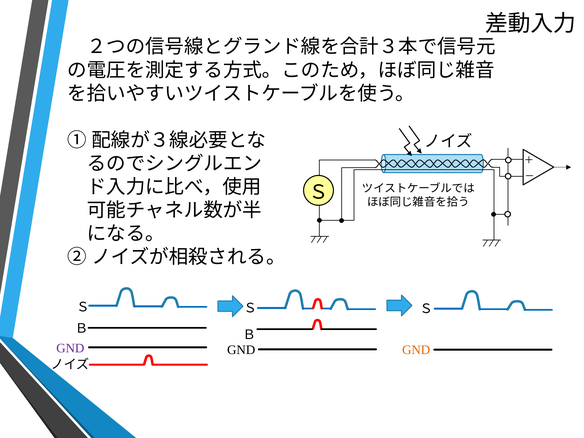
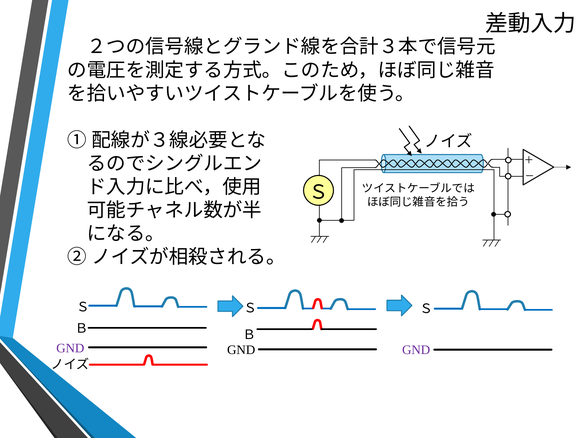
GND at (416, 350) colour: orange -> purple
